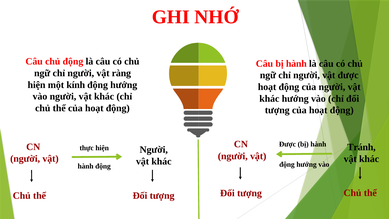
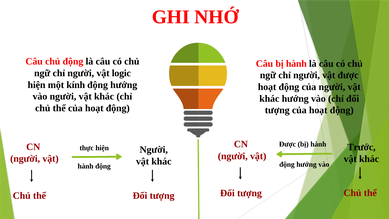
ràng: ràng -> logic
Tránh: Tránh -> Trước
